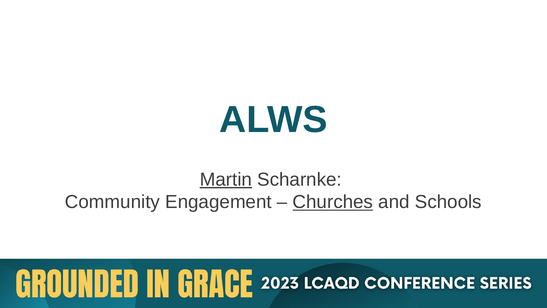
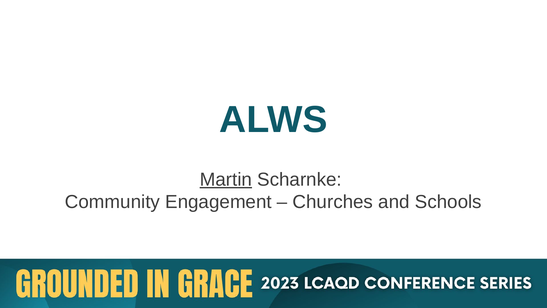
Churches underline: present -> none
